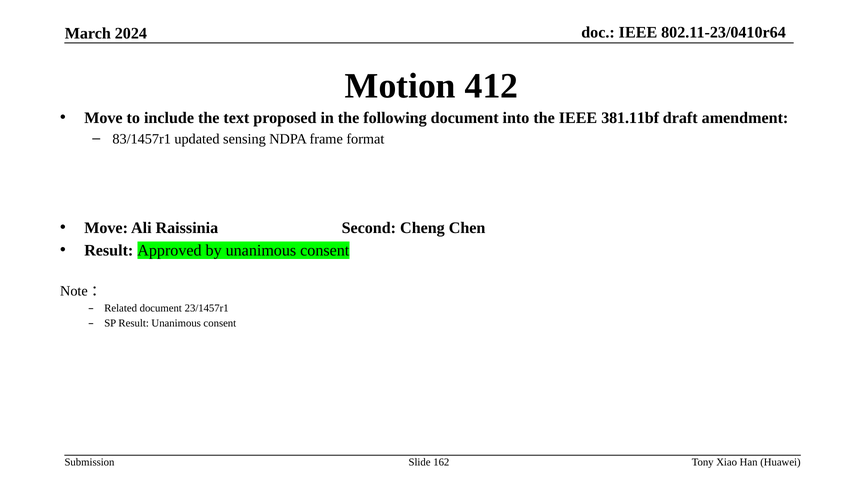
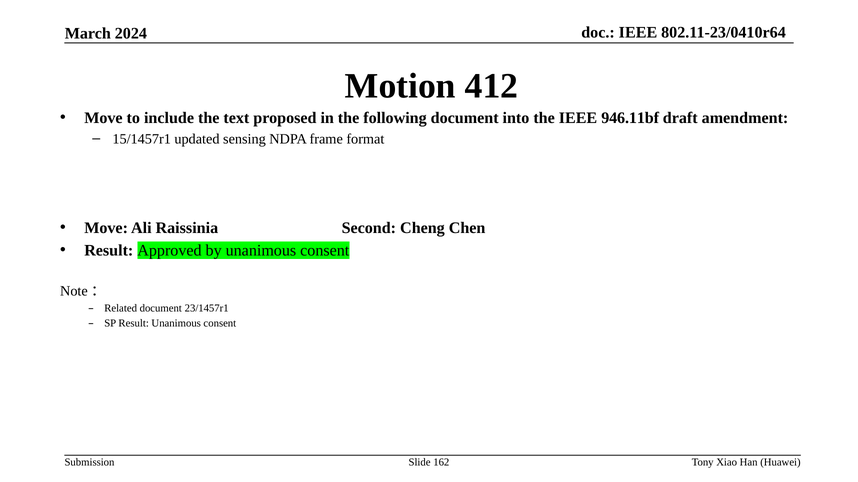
381.11bf: 381.11bf -> 946.11bf
83/1457r1: 83/1457r1 -> 15/1457r1
